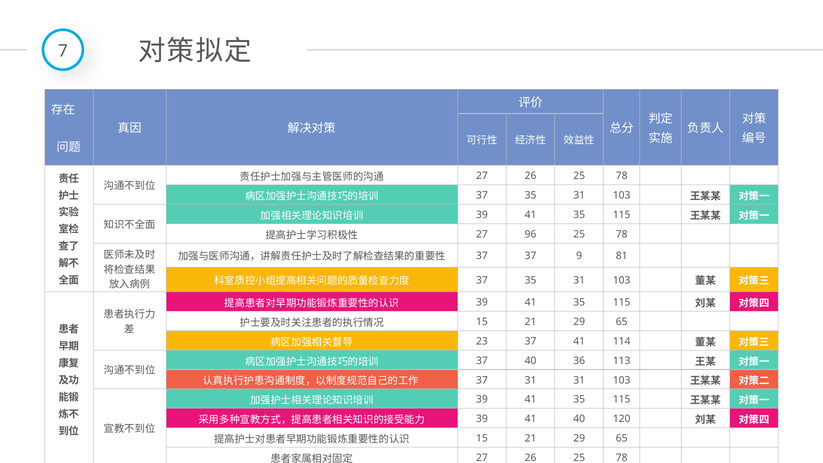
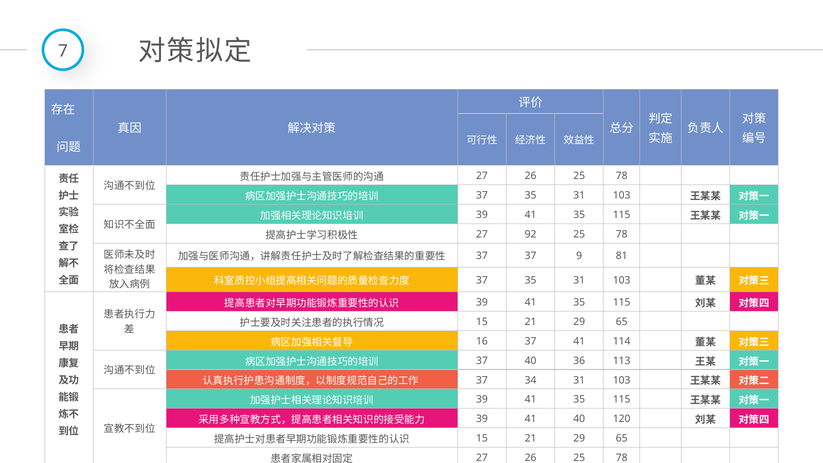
96: 96 -> 92
23: 23 -> 16
37 31: 31 -> 34
